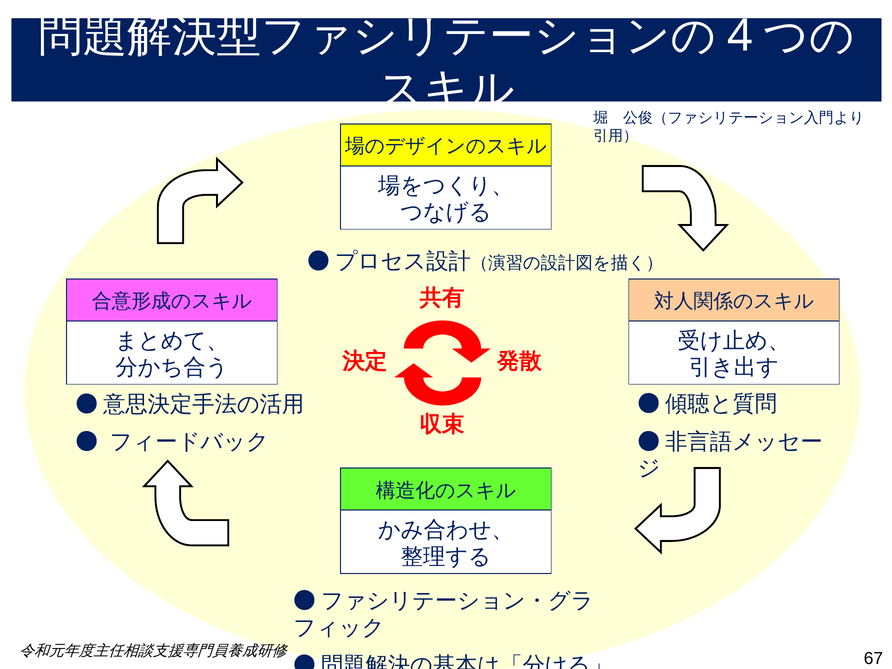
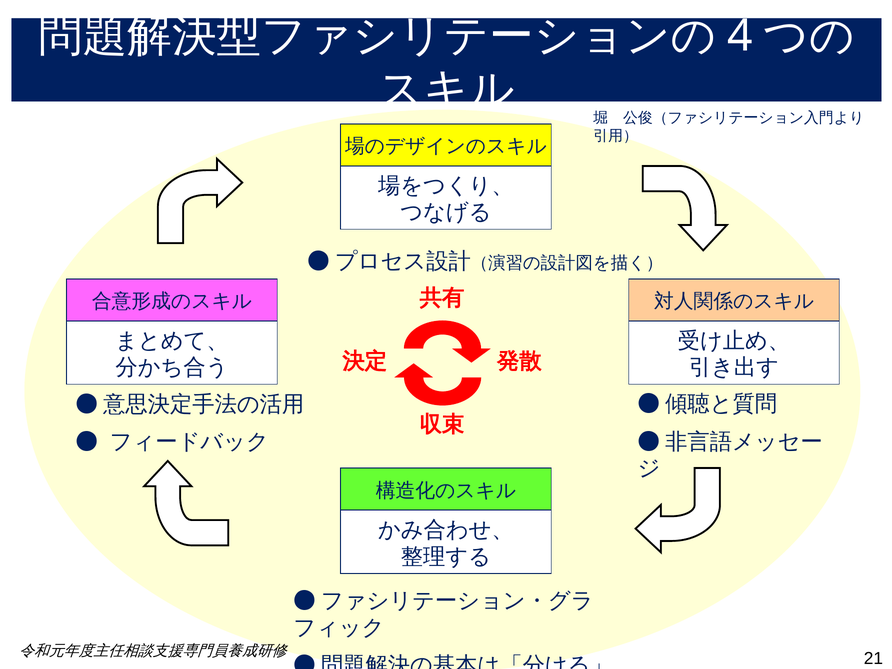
67: 67 -> 21
